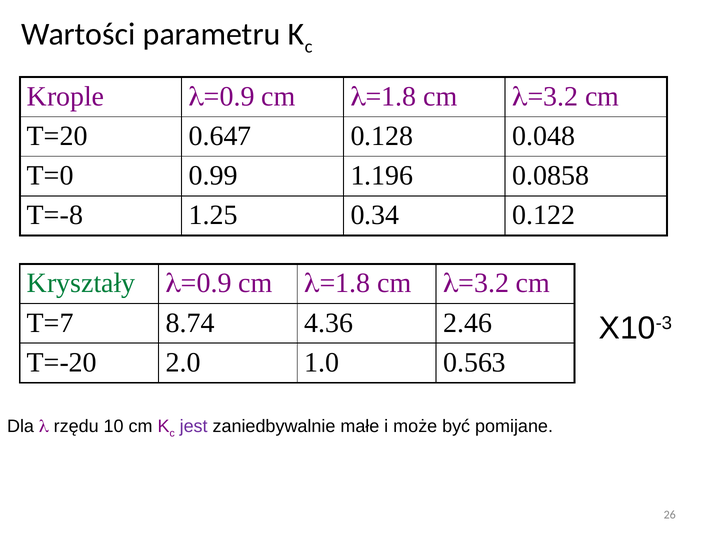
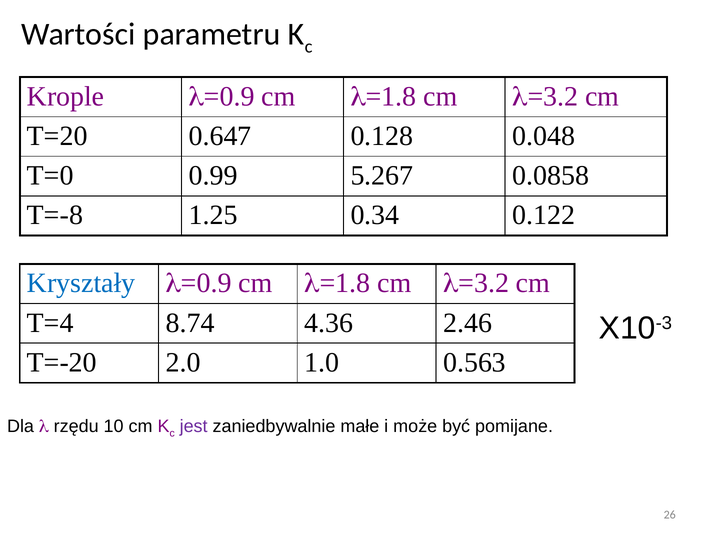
1.196: 1.196 -> 5.267
Kryształy colour: green -> blue
T=7: T=7 -> T=4
